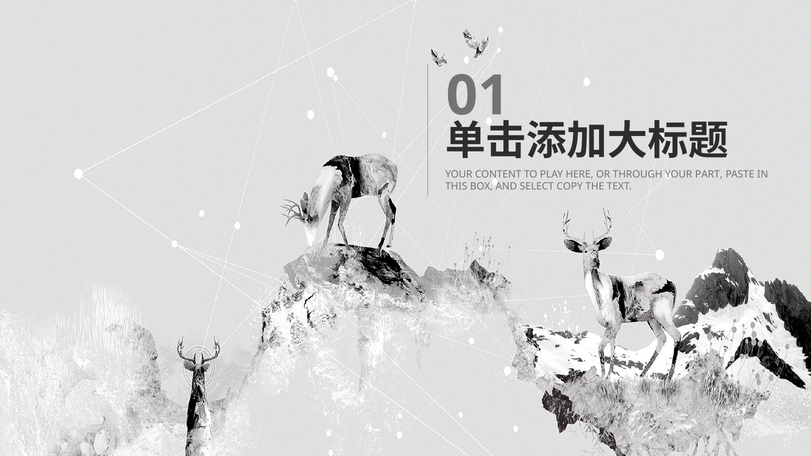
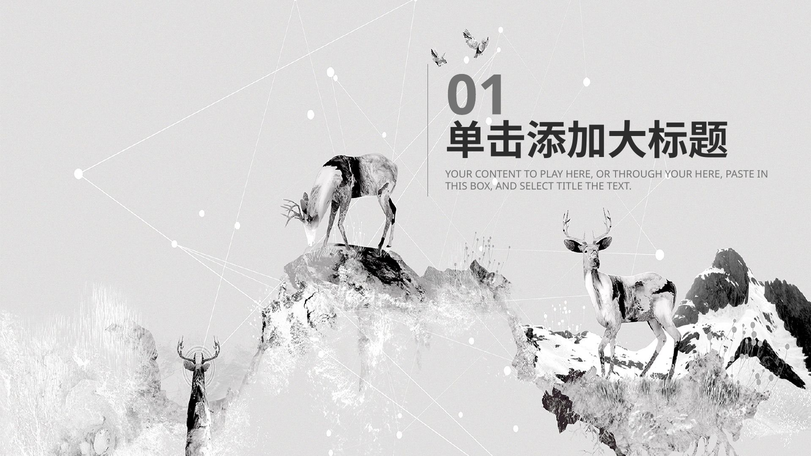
YOUR PART: PART -> HERE
COPY: COPY -> TITLE
